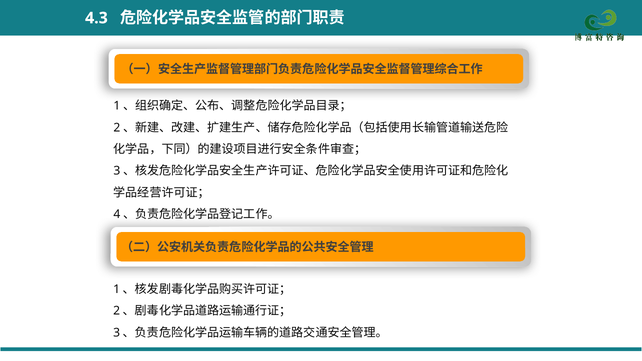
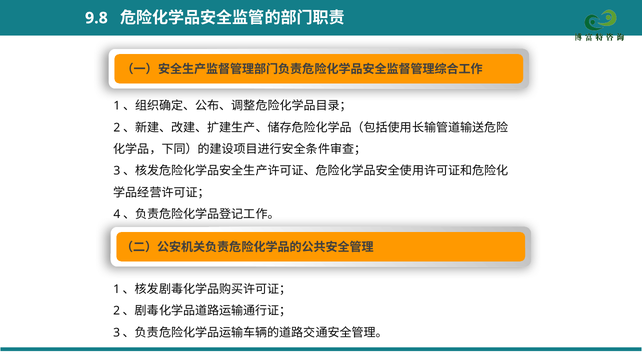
4.3: 4.3 -> 9.8
